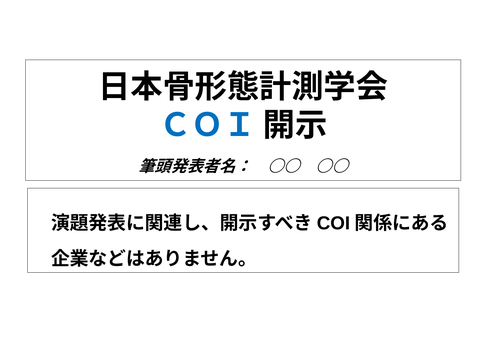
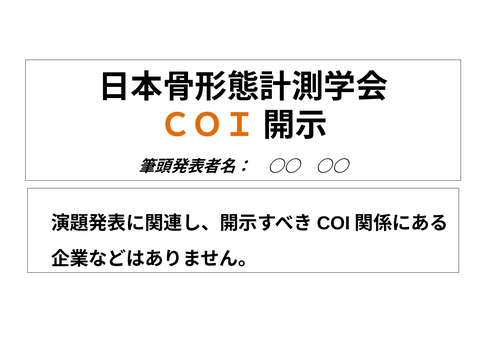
ＣＯＩ colour: blue -> orange
